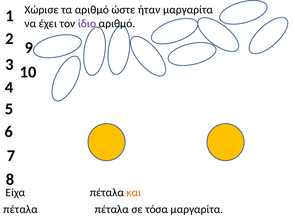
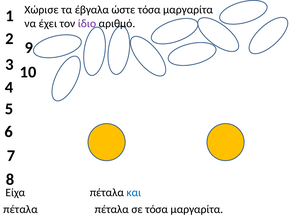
τα αριθμό: αριθμό -> έβγαλα
ώστε ήταν: ήταν -> τόσα
και colour: orange -> blue
